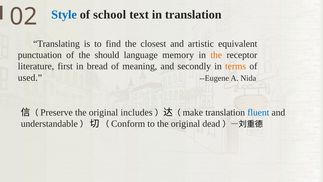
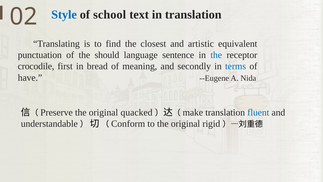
memory: memory -> sentence
the at (216, 55) colour: orange -> blue
literature: literature -> crocodile
terms colour: orange -> blue
used: used -> have
includes: includes -> quacked
dead: dead -> rigid
